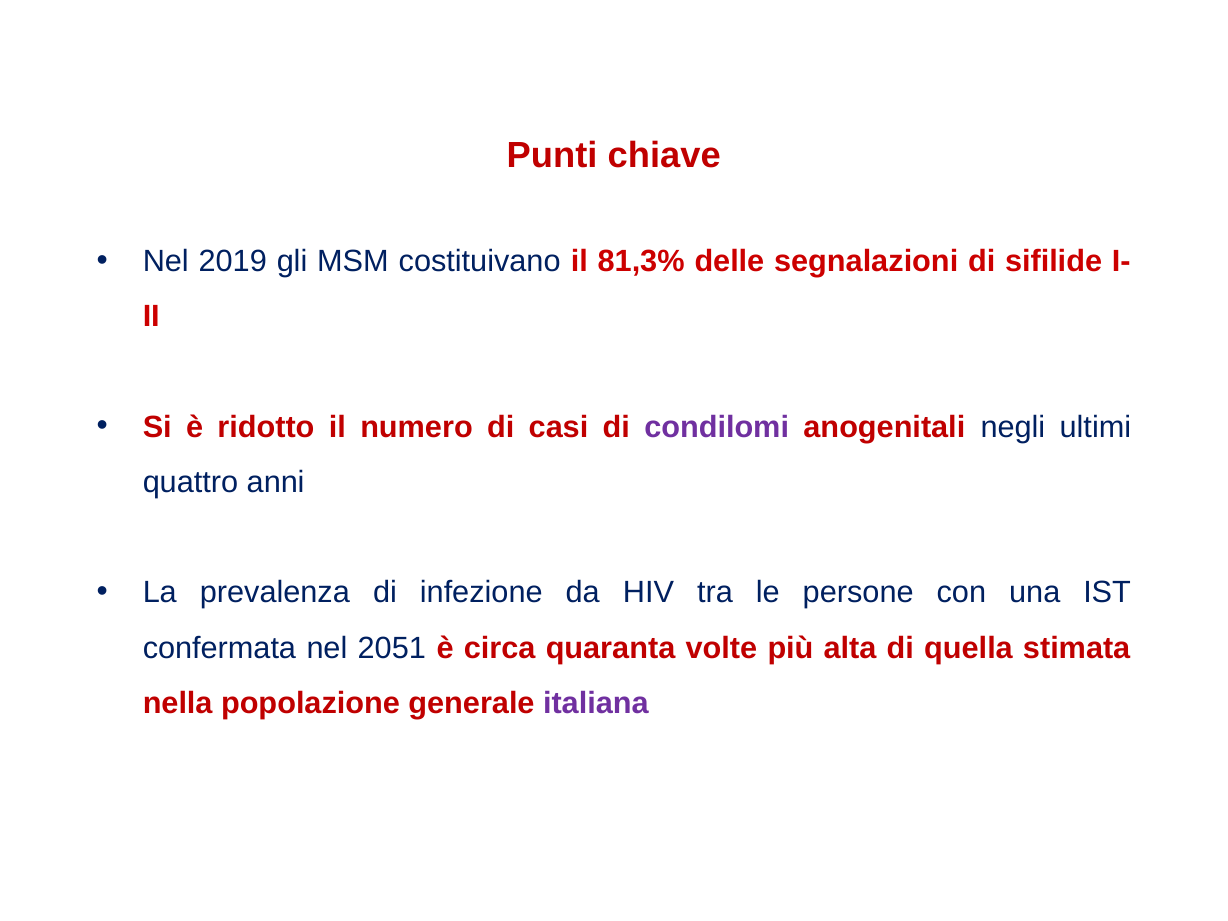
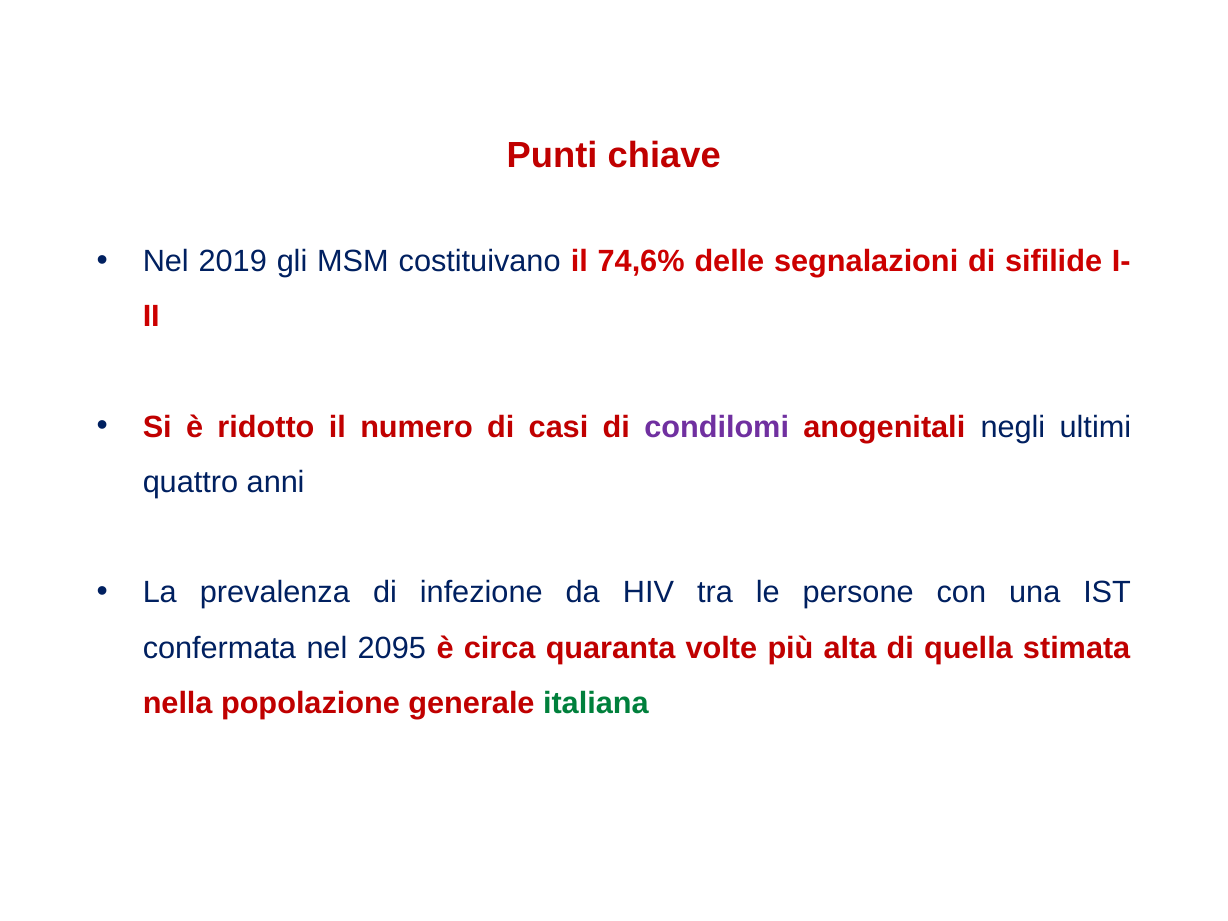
81,3%: 81,3% -> 74,6%
2051: 2051 -> 2095
italiana colour: purple -> green
